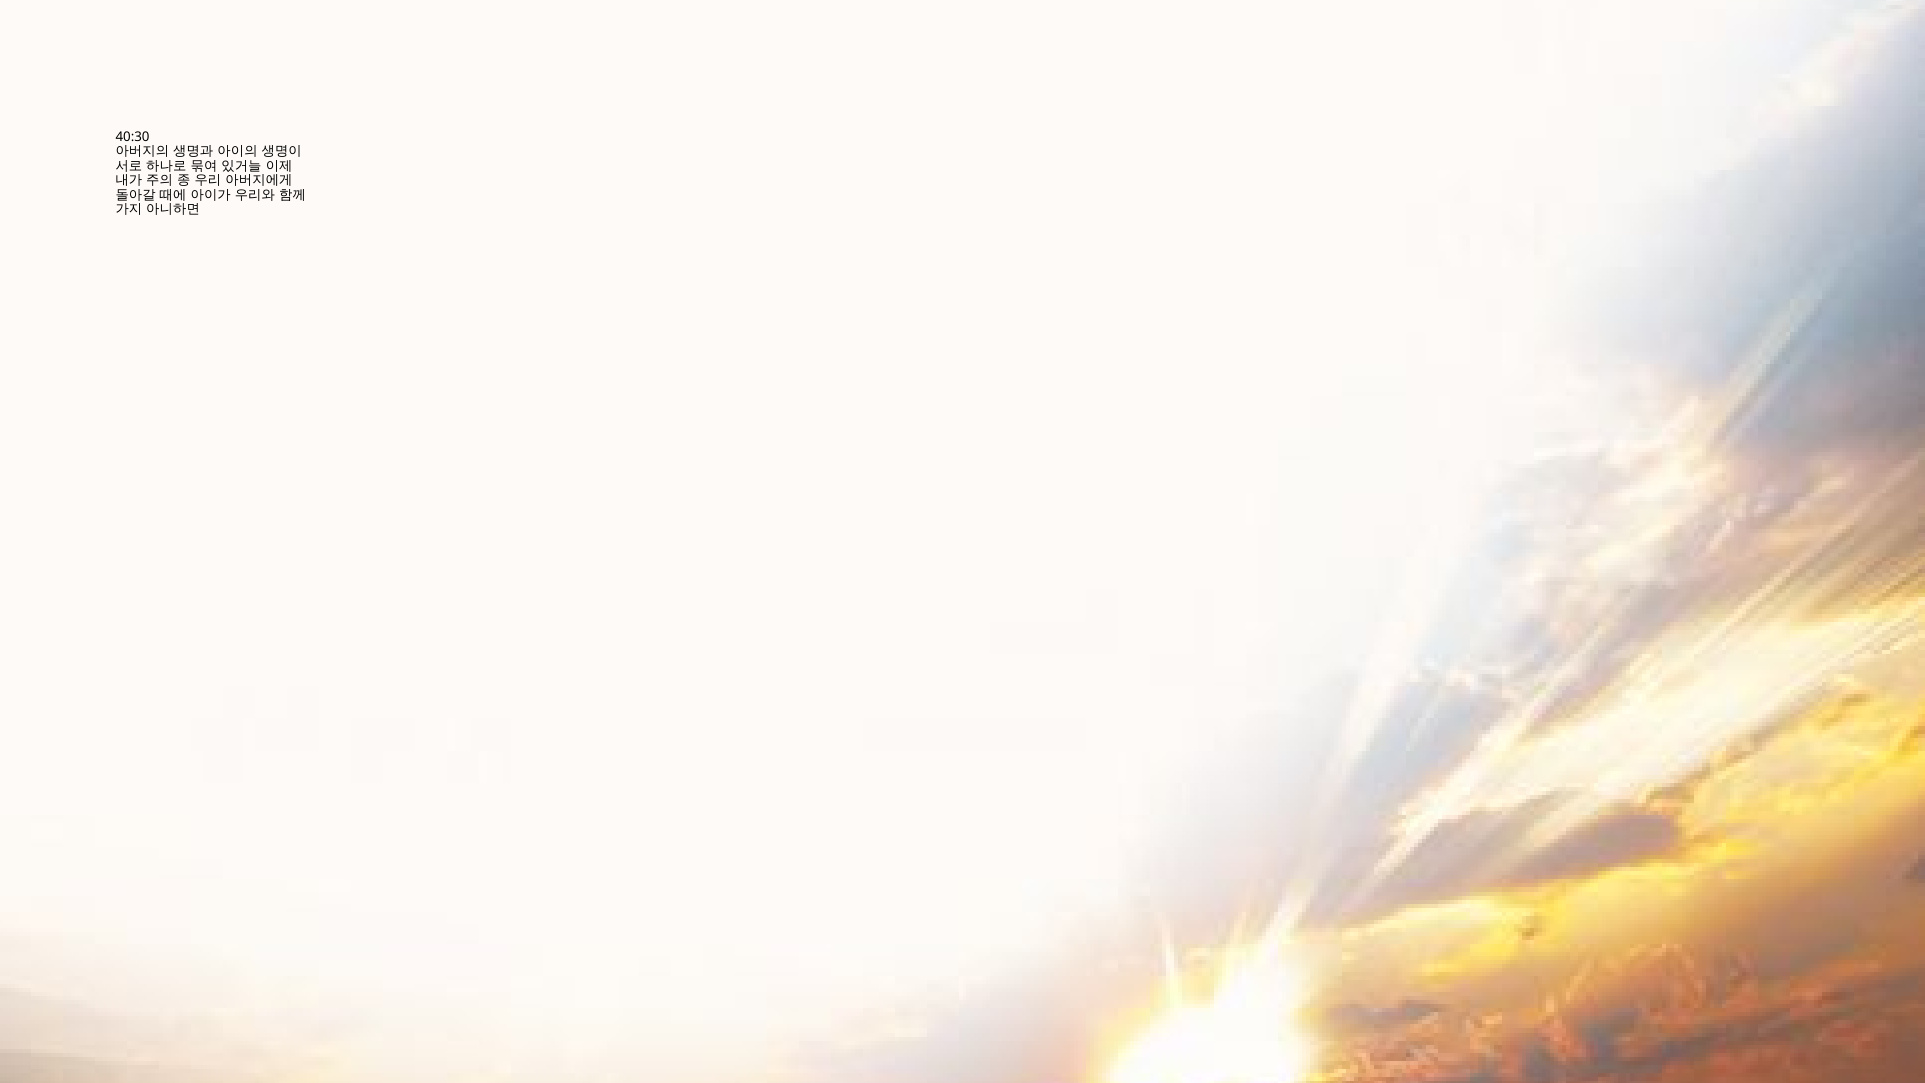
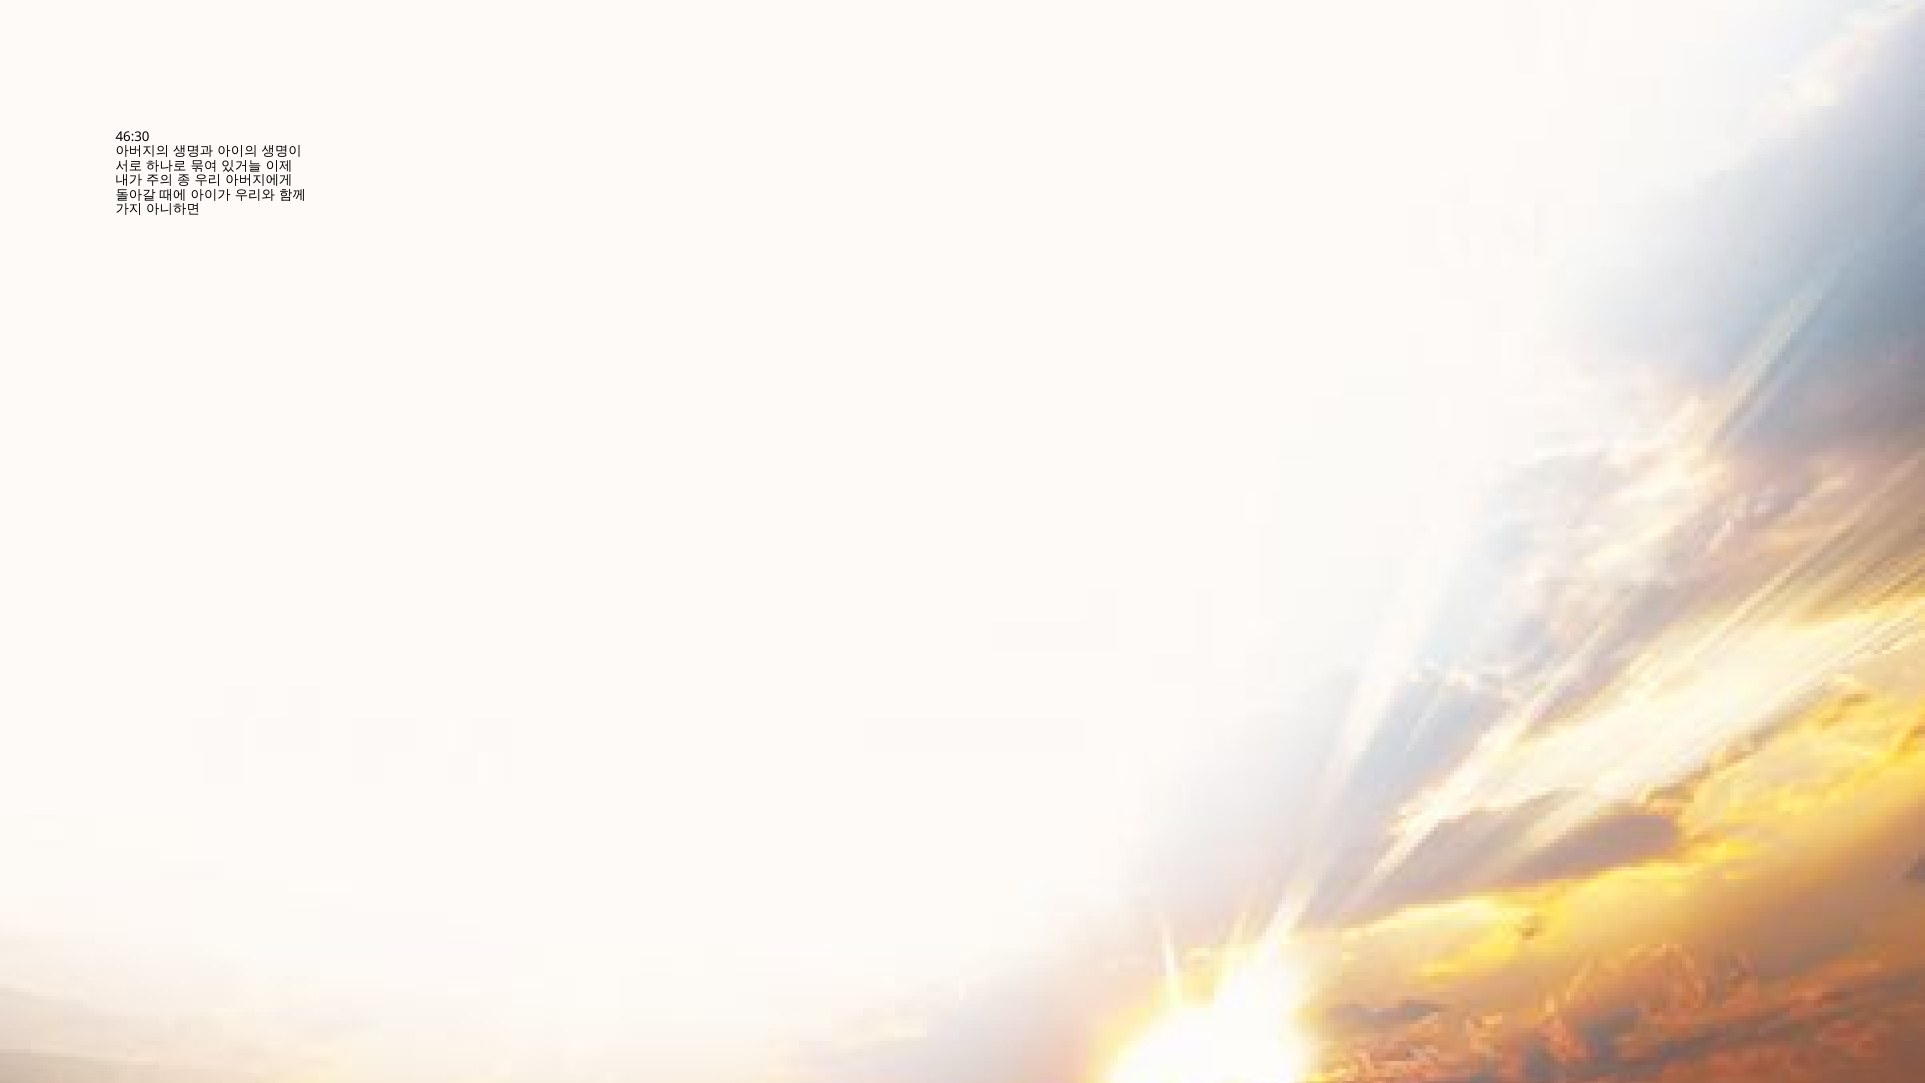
40:30: 40:30 -> 46:30
